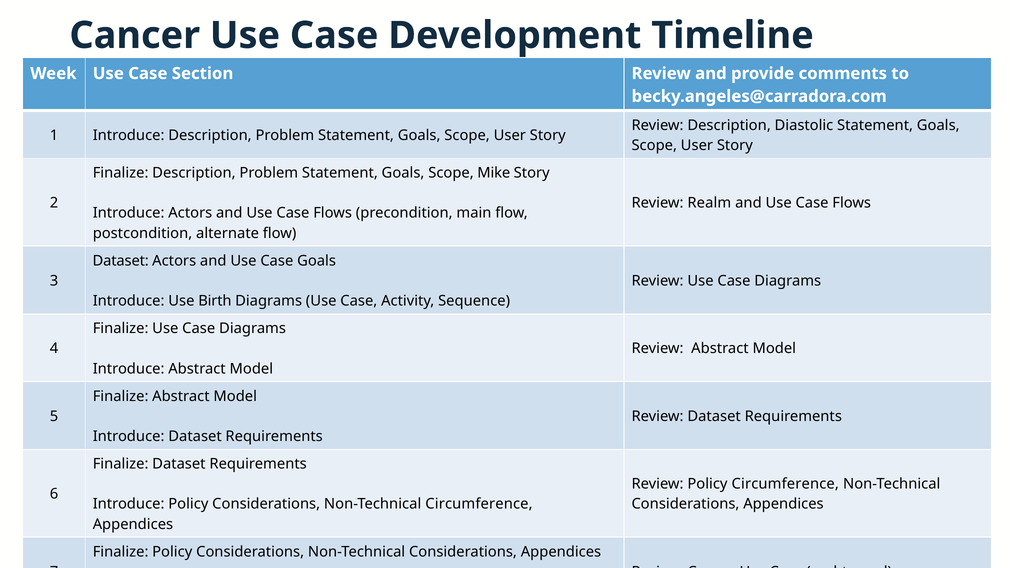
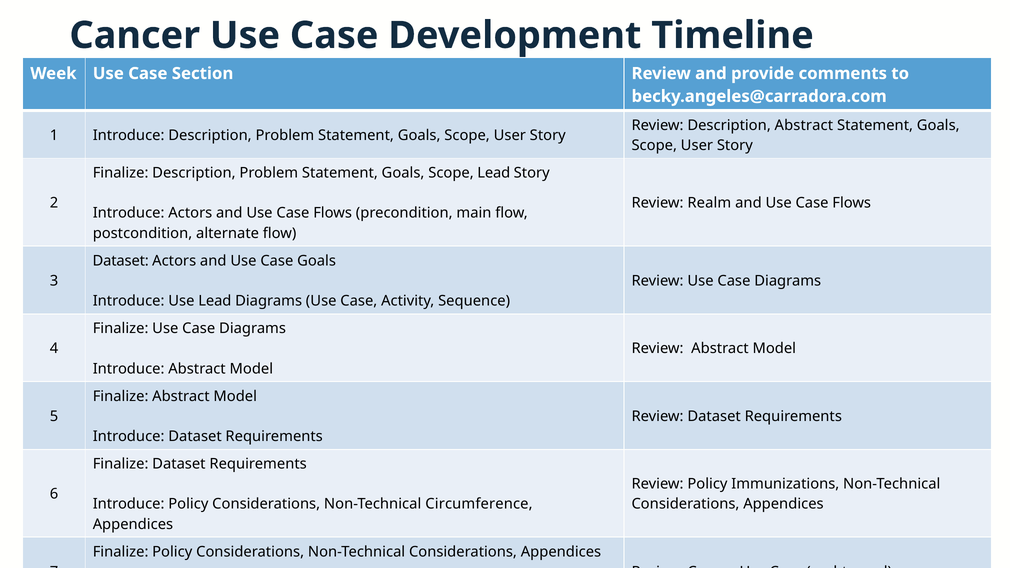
Description Diastolic: Diastolic -> Abstract
Scope Mike: Mike -> Lead
Use Birth: Birth -> Lead
Policy Circumference: Circumference -> Immunizations
